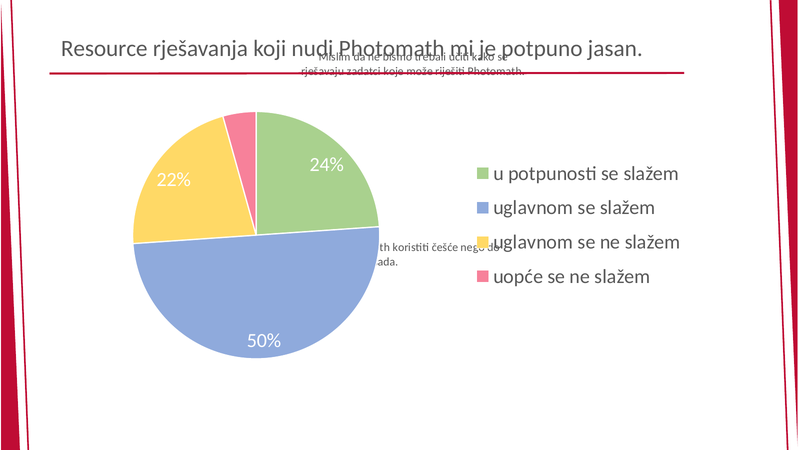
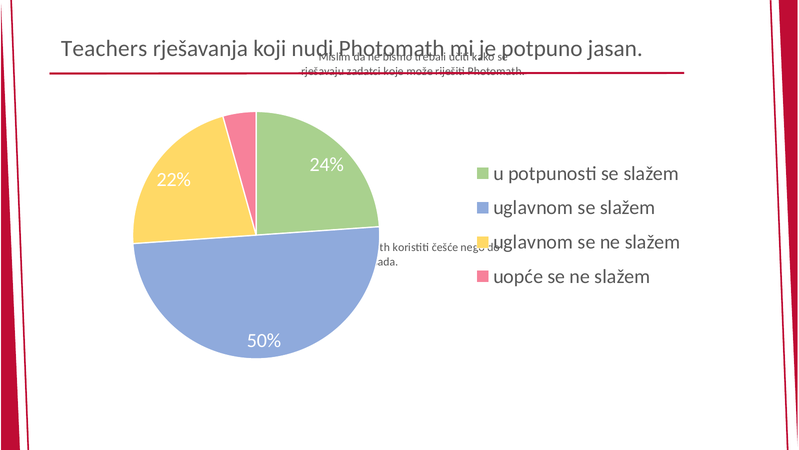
Resource: Resource -> Teachers
